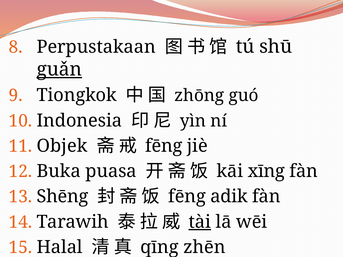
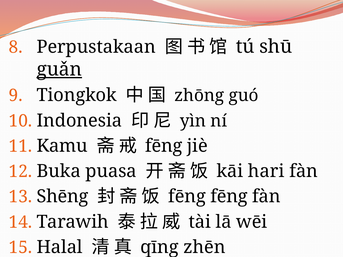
Objek: Objek -> Kamu
xīng: xīng -> hari
fēng adik: adik -> fēng
tài underline: present -> none
